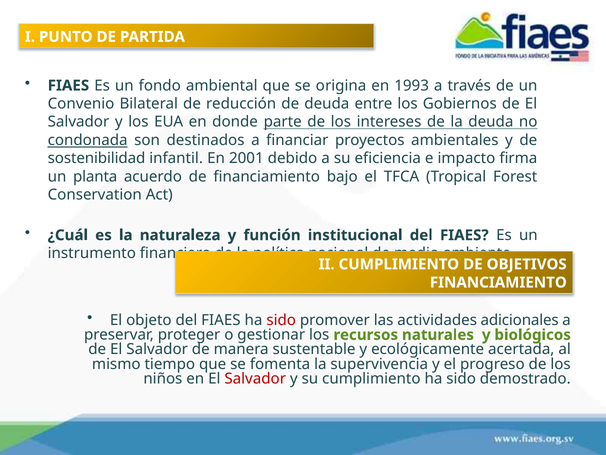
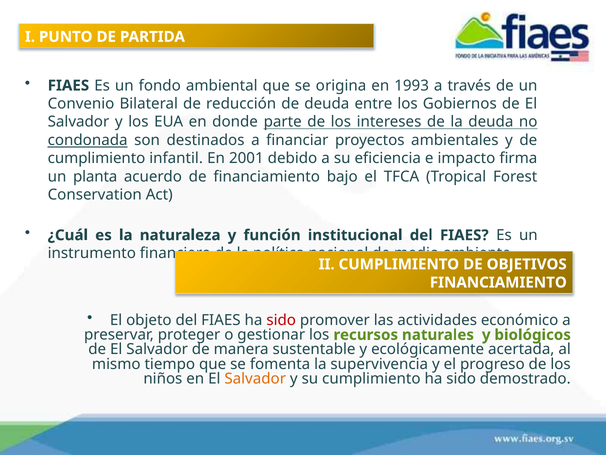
sostenibilidad at (97, 158): sostenibilidad -> cumplimiento
adicionales: adicionales -> económico
Salvador at (255, 378) colour: red -> orange
